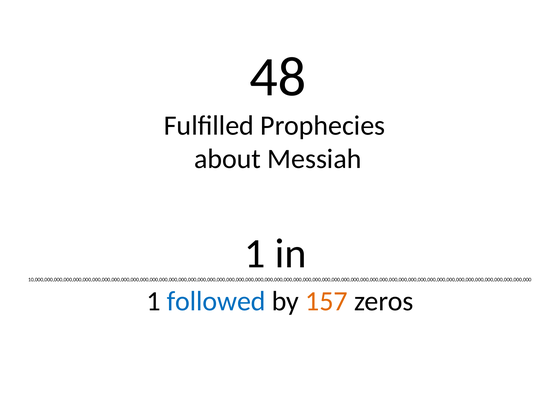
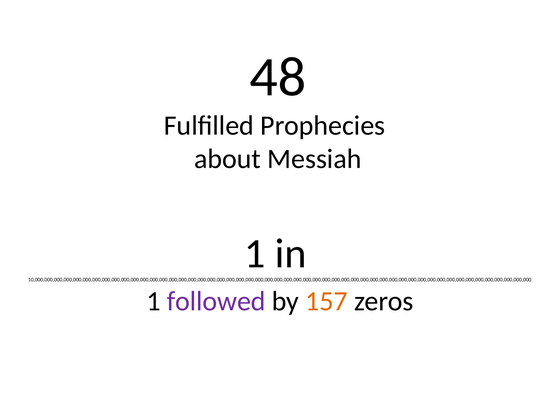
followed colour: blue -> purple
